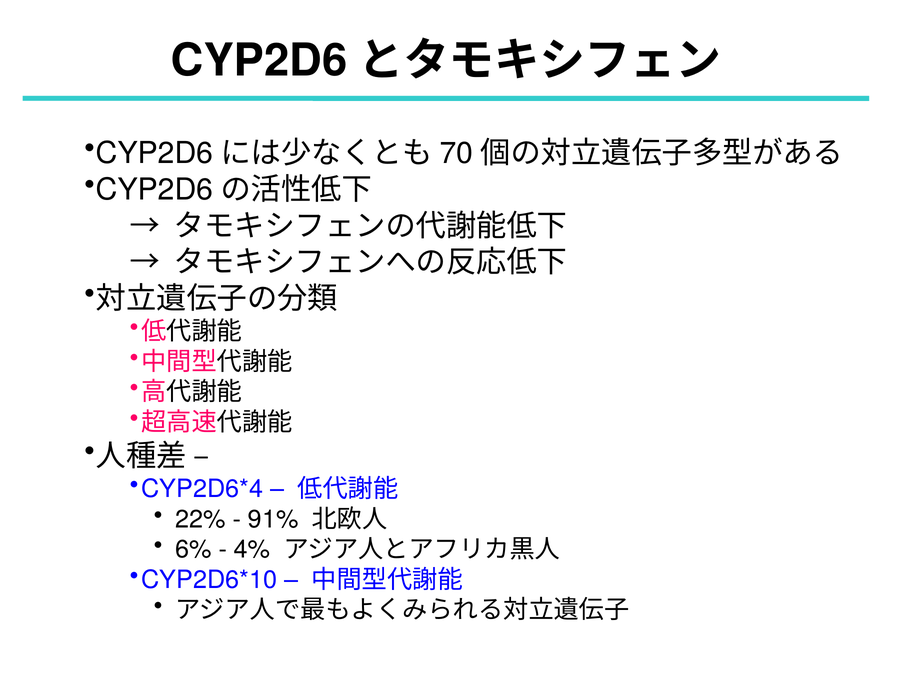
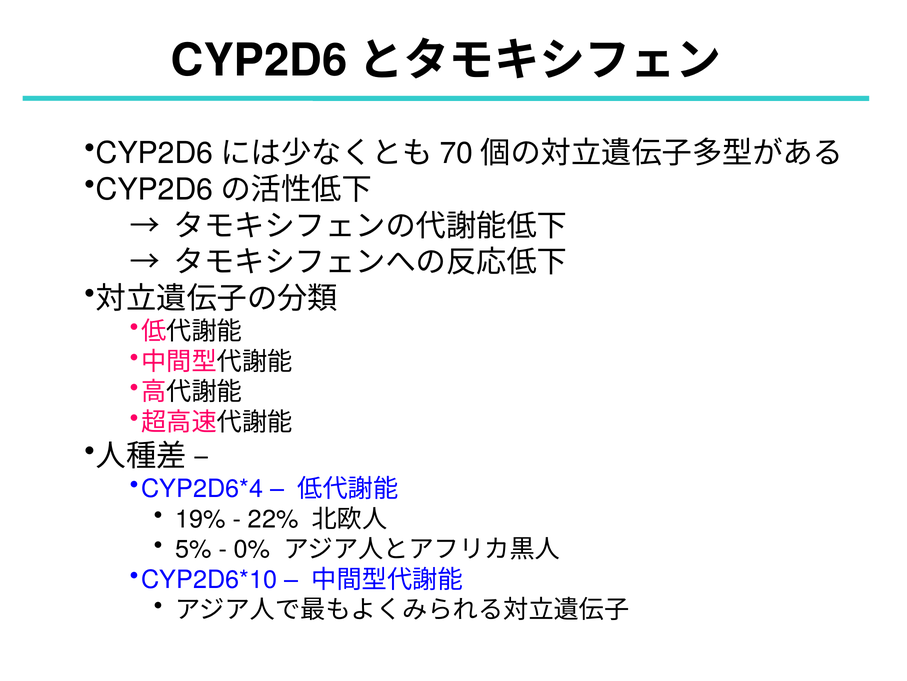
22%: 22% -> 19%
91%: 91% -> 22%
6%: 6% -> 5%
4%: 4% -> 0%
